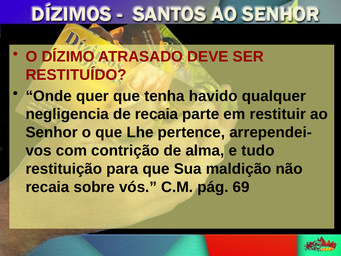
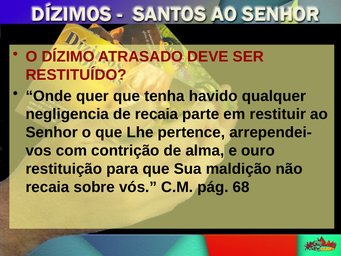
tudo: tudo -> ouro
69: 69 -> 68
